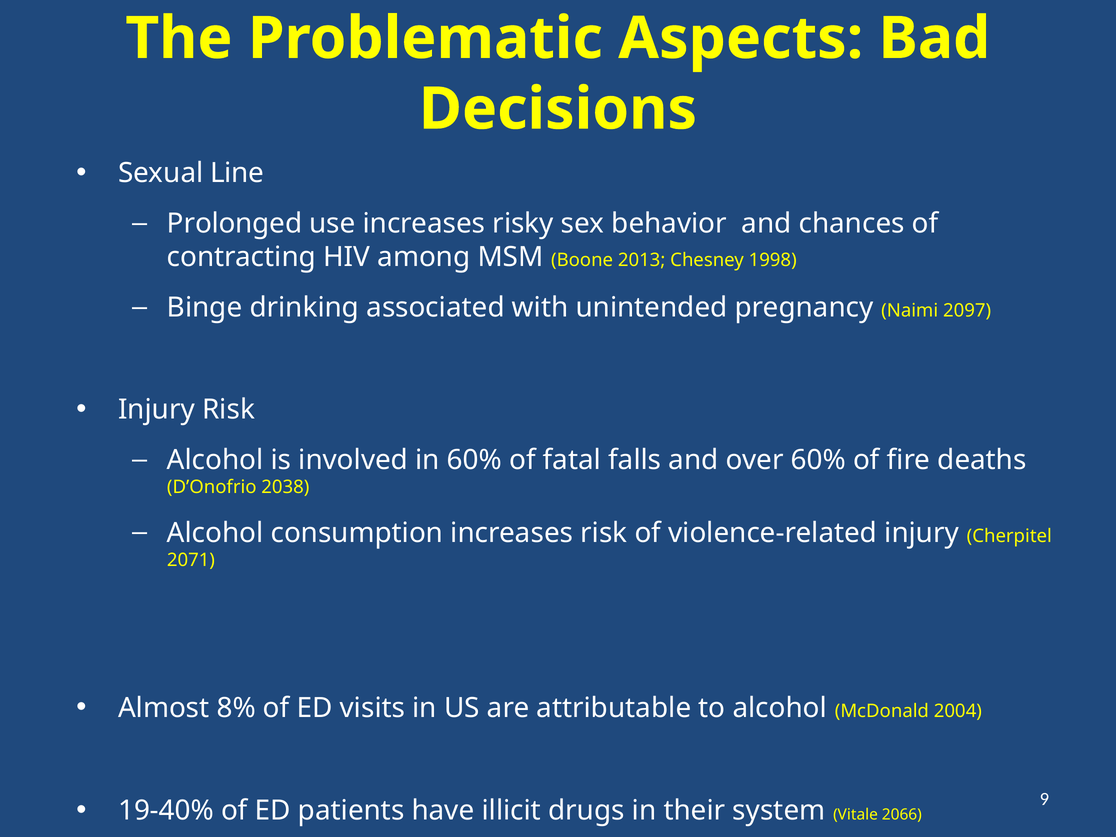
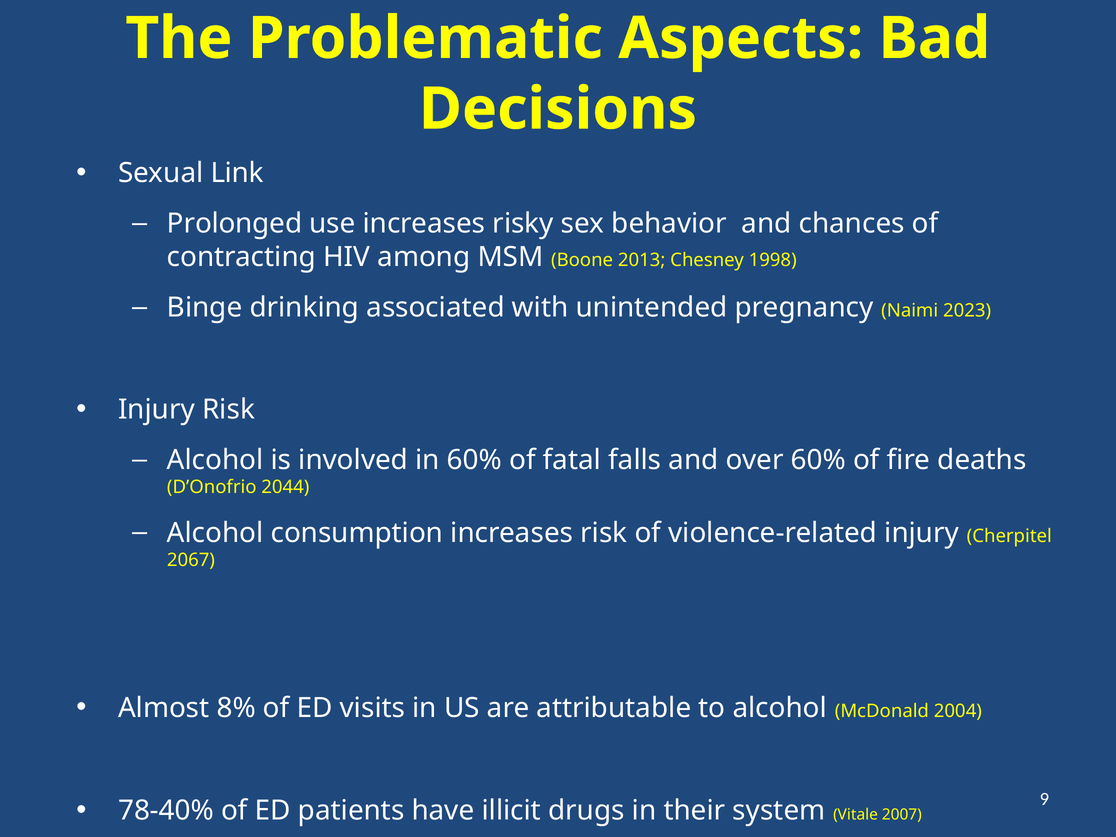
Line: Line -> Link
2097: 2097 -> 2023
2038: 2038 -> 2044
2071: 2071 -> 2067
19-40%: 19-40% -> 78-40%
2066: 2066 -> 2007
